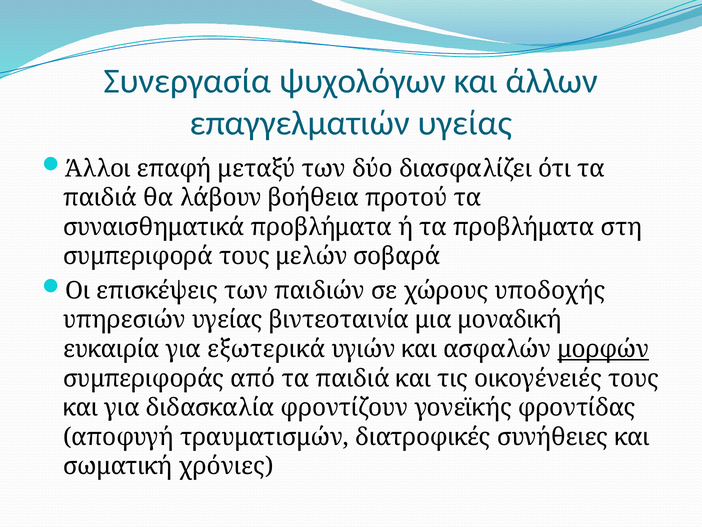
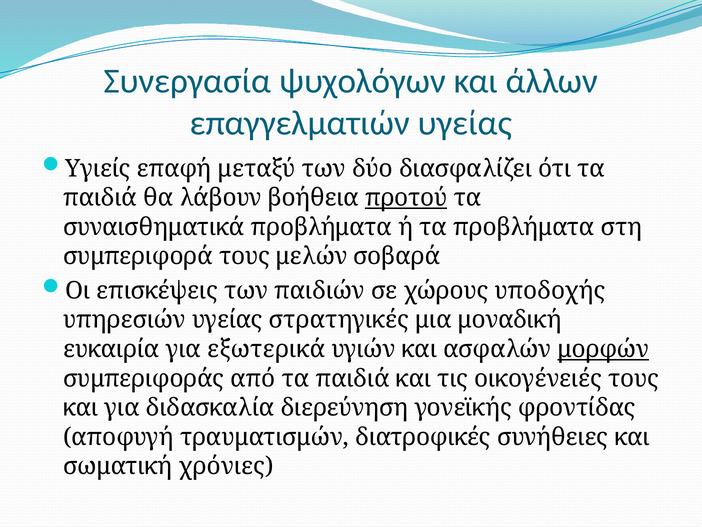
Άλλοι: Άλλοι -> Υγιείς
προτού underline: none -> present
βιντεοταινία: βιντεοταινία -> στρατηγικές
φροντίζουν: φροντίζουν -> διερεύνηση
